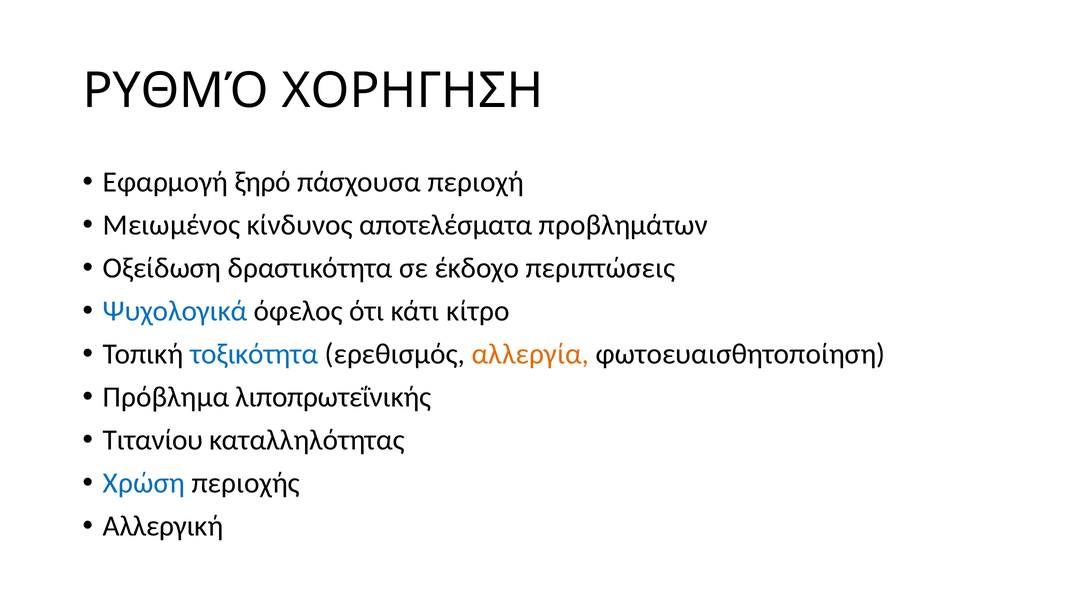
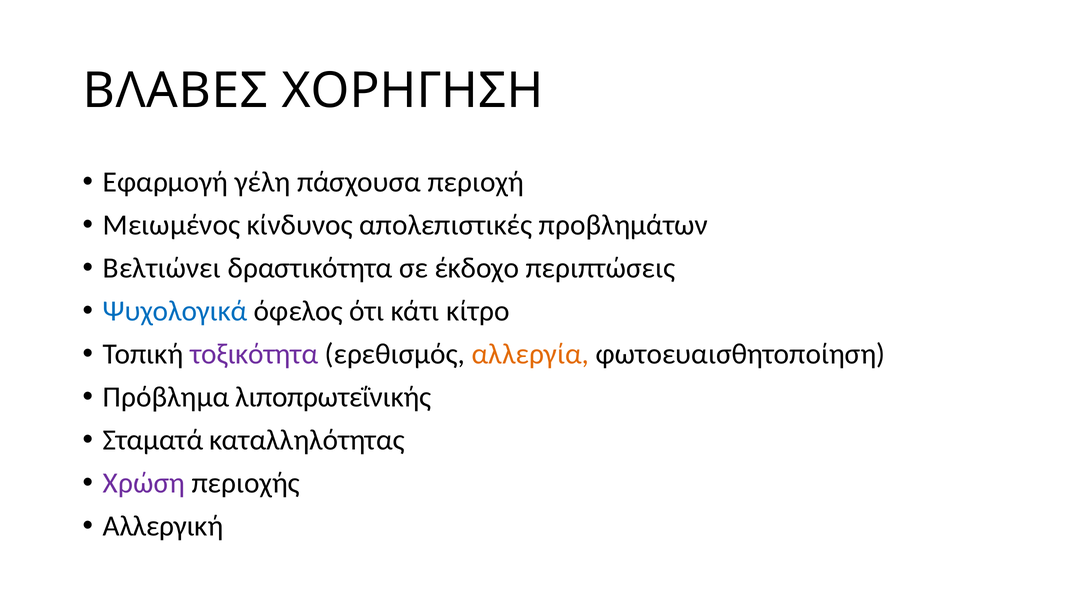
ΡΥΘΜΌ: ΡΥΘΜΌ -> ΒΛΑΒΕΣ
ξηρό: ξηρό -> γέλη
αποτελέσματα: αποτελέσματα -> απολεπιστικές
Οξείδωση: Οξείδωση -> Βελτιώνει
τοξικότητα colour: blue -> purple
Τιτανίου: Τιτανίου -> Σταματά
Χρώση colour: blue -> purple
